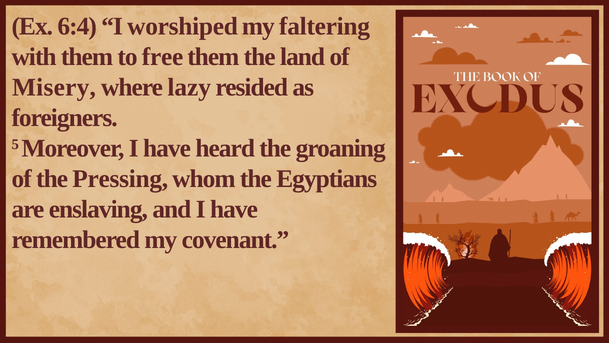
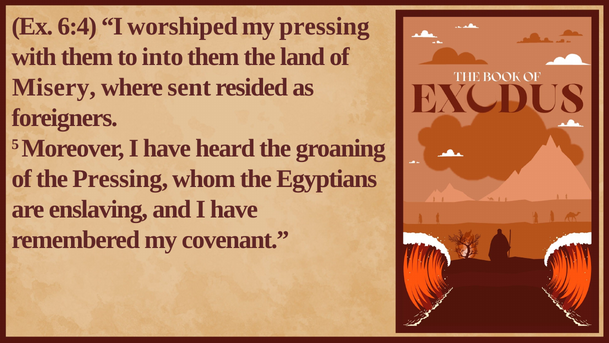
my faltering: faltering -> pressing
free: free -> into
lazy: lazy -> sent
